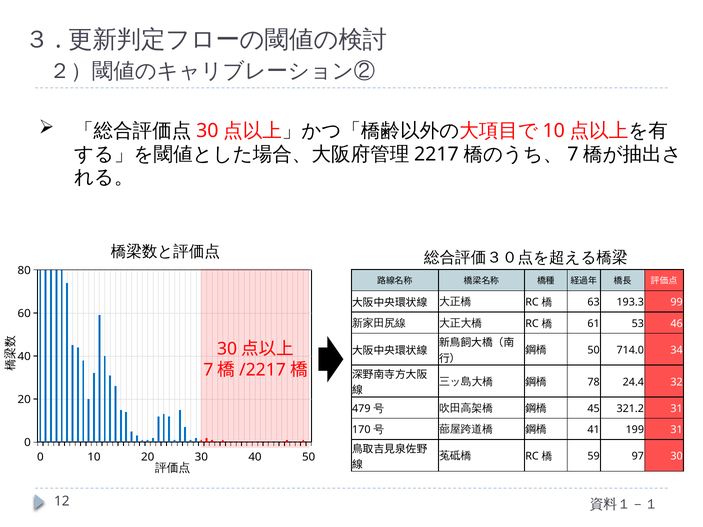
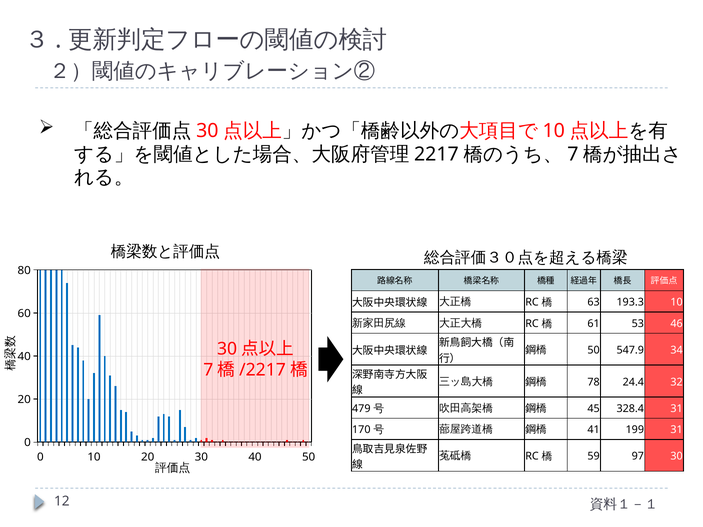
193.3 99: 99 -> 10
714.0: 714.0 -> 547.9
321.2: 321.2 -> 328.4
